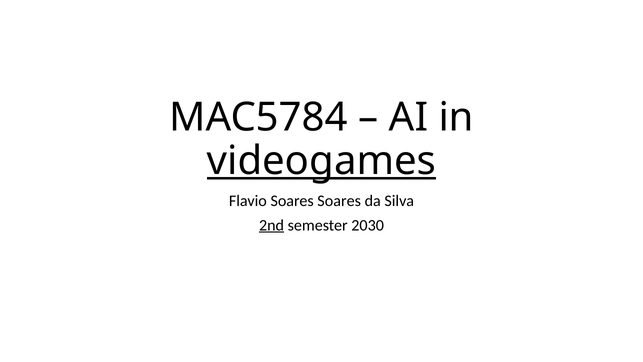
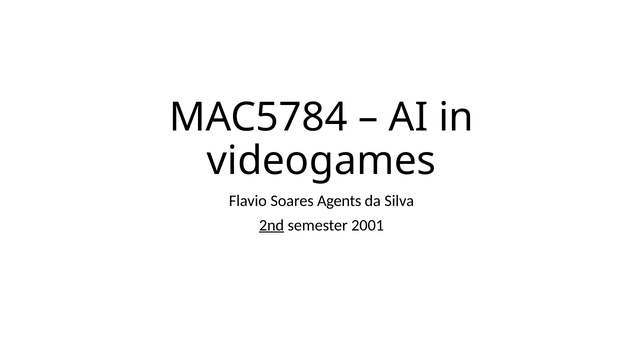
videogames underline: present -> none
Soares Soares: Soares -> Agents
2030: 2030 -> 2001
